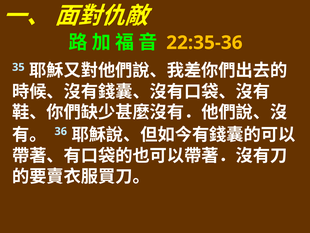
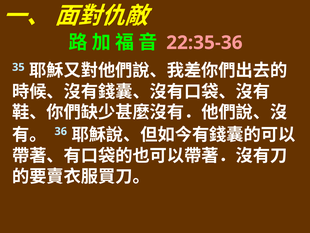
22:35-36 colour: yellow -> pink
